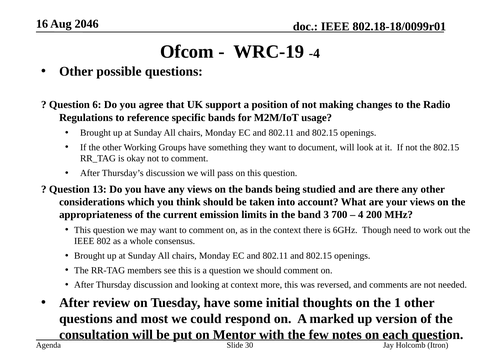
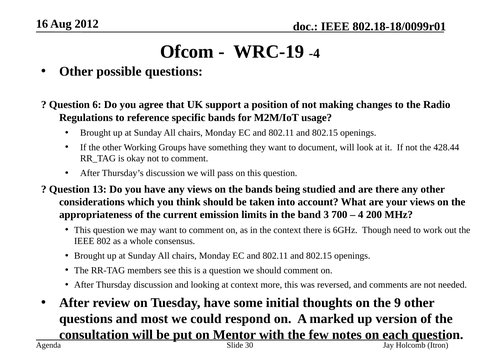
2046: 2046 -> 2012
the 802.15: 802.15 -> 428.44
1: 1 -> 9
